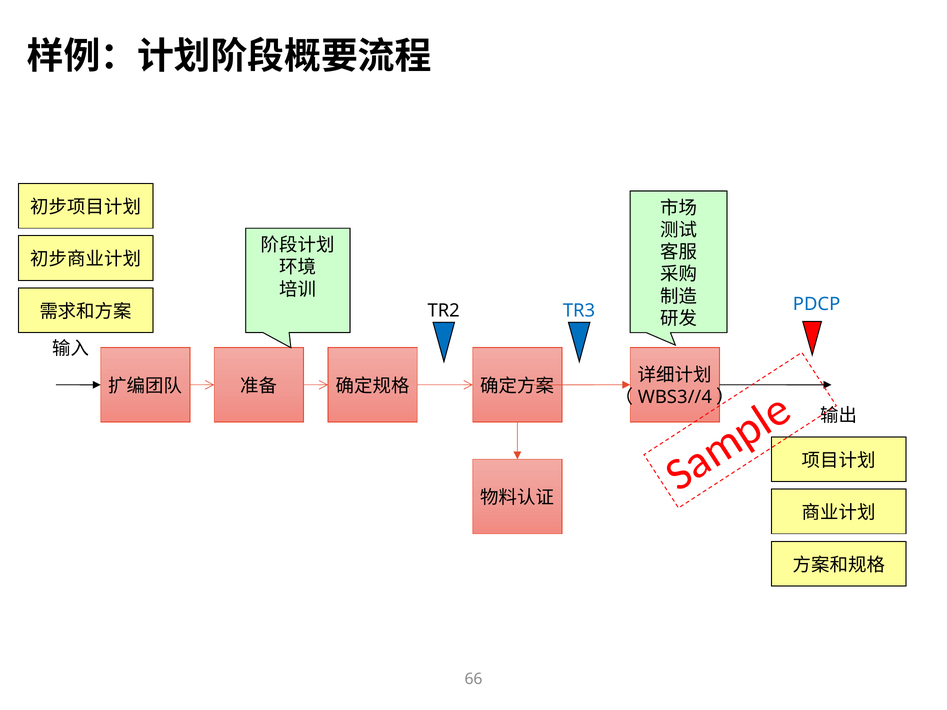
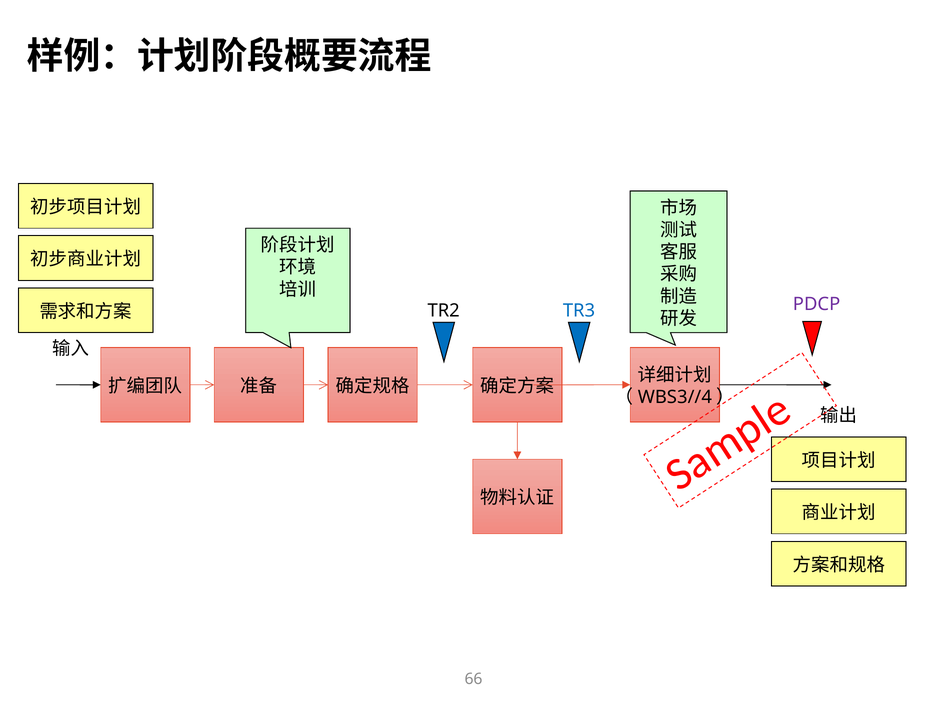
PDCP colour: blue -> purple
